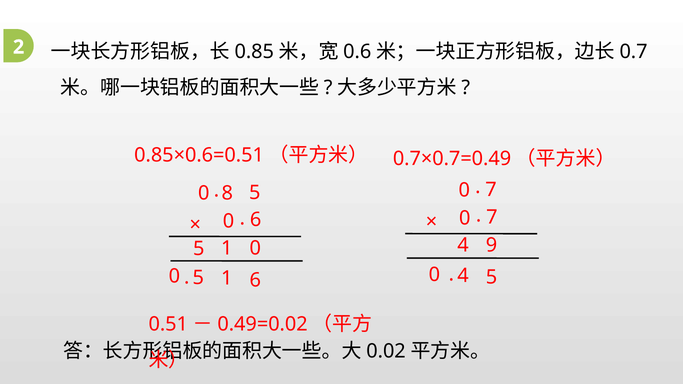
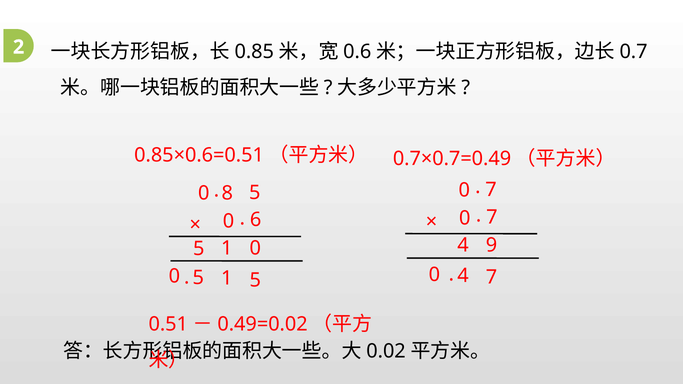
0 5: 5 -> 7
6 at (255, 280): 6 -> 5
